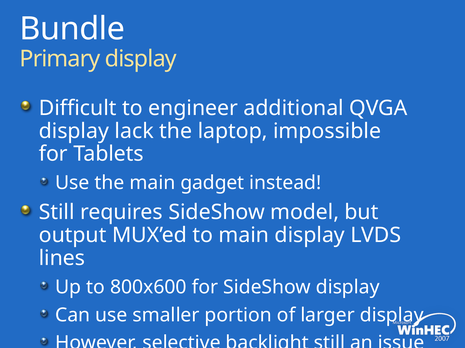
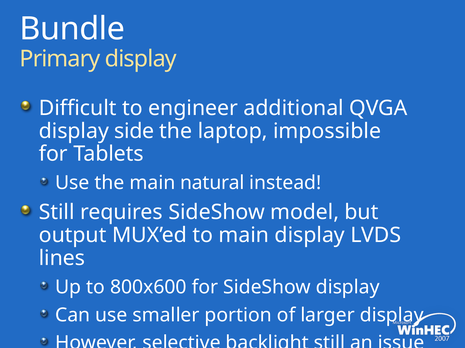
lack: lack -> side
gadget: gadget -> natural
